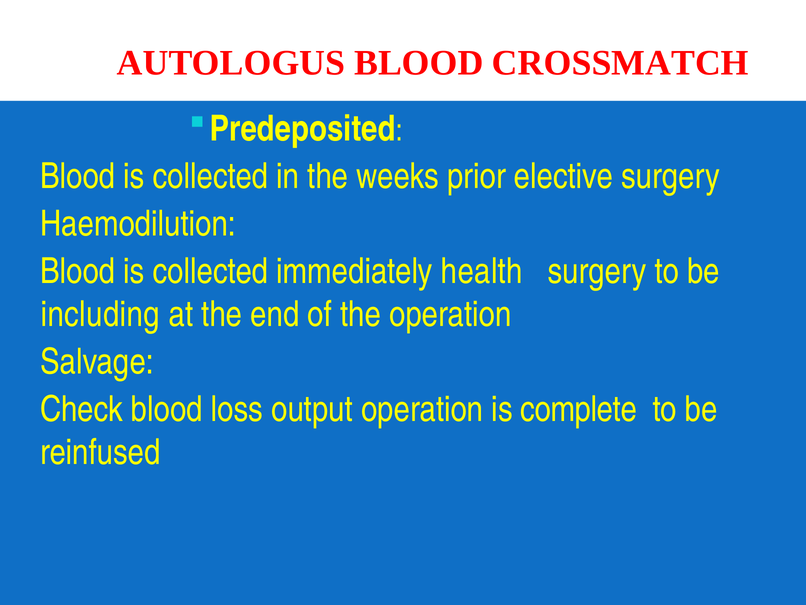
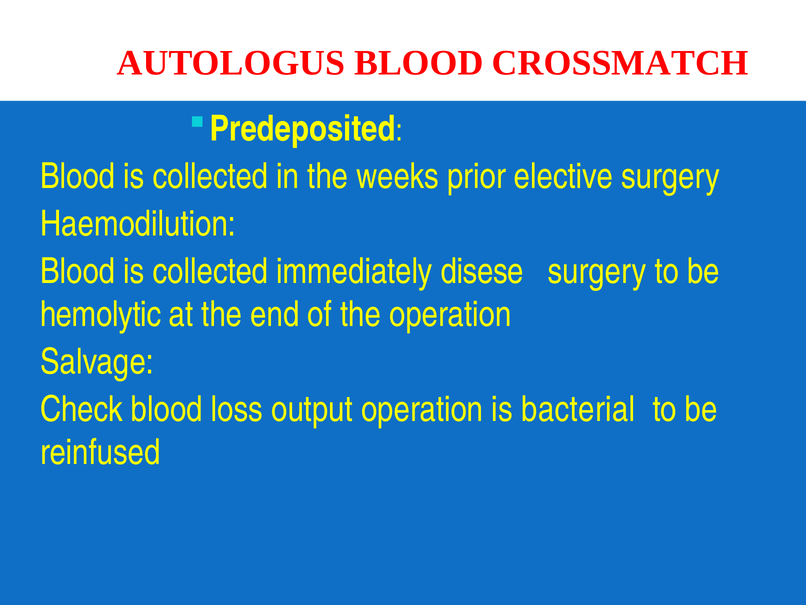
health: health -> disese
including: including -> hemolytic
complete: complete -> bacterial
